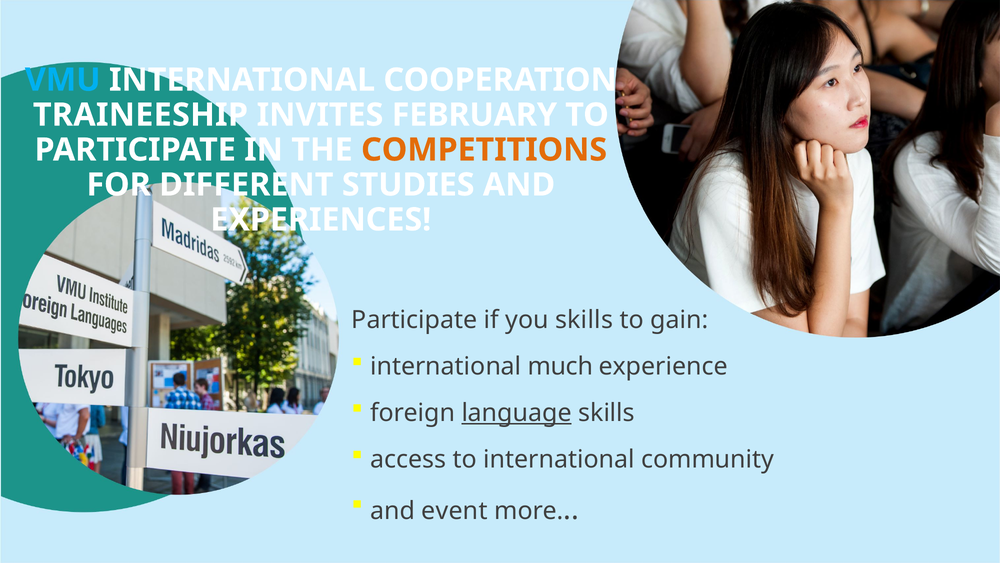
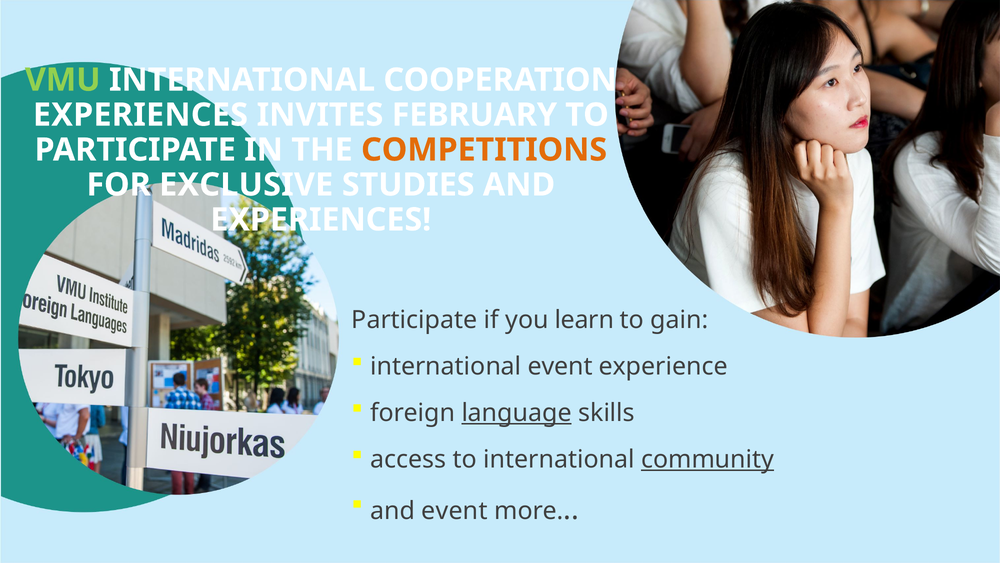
VMU colour: light blue -> light green
TRAINEESHIP at (140, 115): TRAINEESHIP -> EXPERIENCES
DIFFERENT: DIFFERENT -> EXCLUSIVE
you skills: skills -> learn
international much: much -> event
community underline: none -> present
